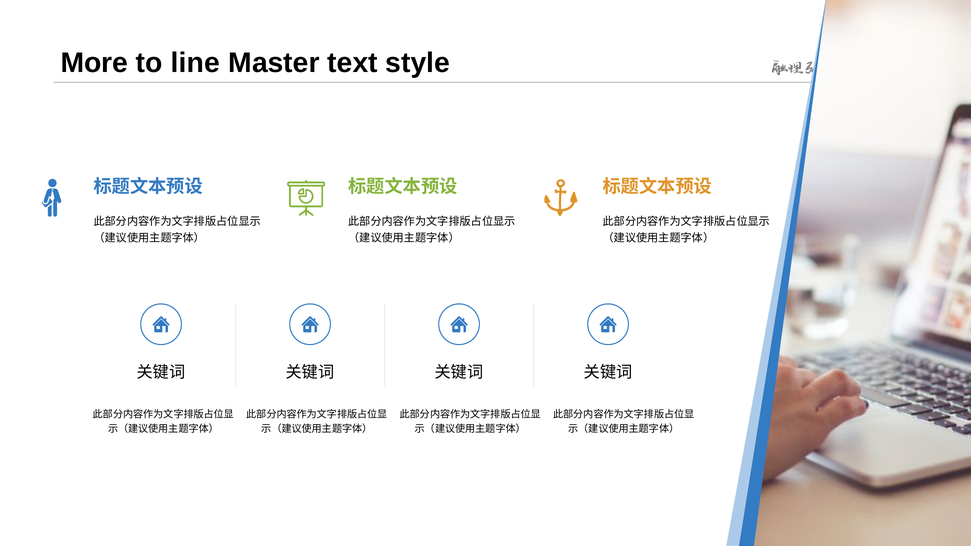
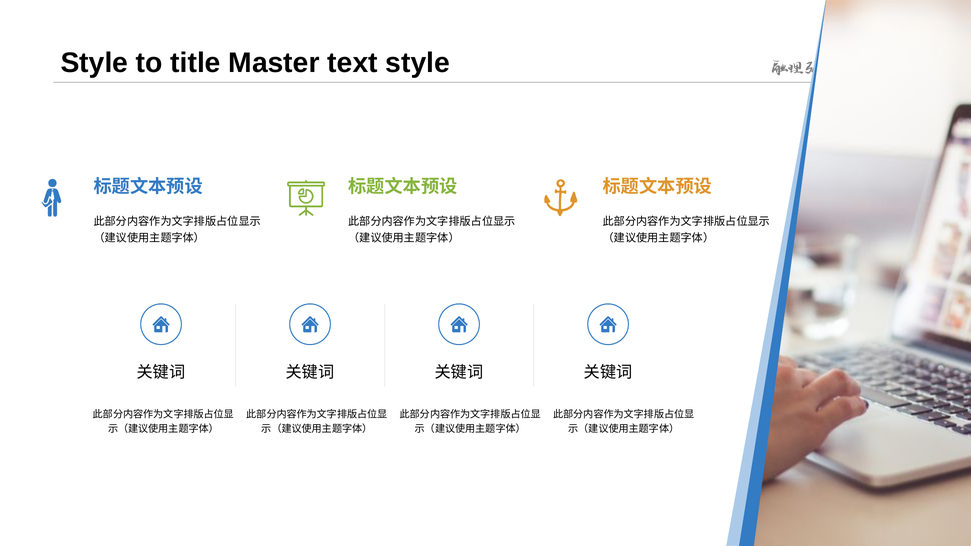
More at (94, 63): More -> Style
line: line -> title
